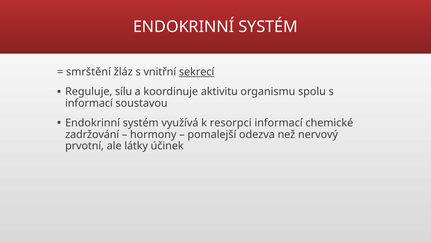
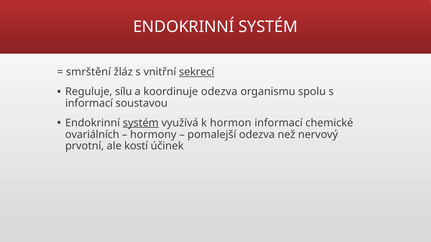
koordinuje aktivitu: aktivitu -> odezva
systém at (141, 123) underline: none -> present
resorpci: resorpci -> hormon
zadržování: zadržování -> ovariálních
látky: látky -> kostí
